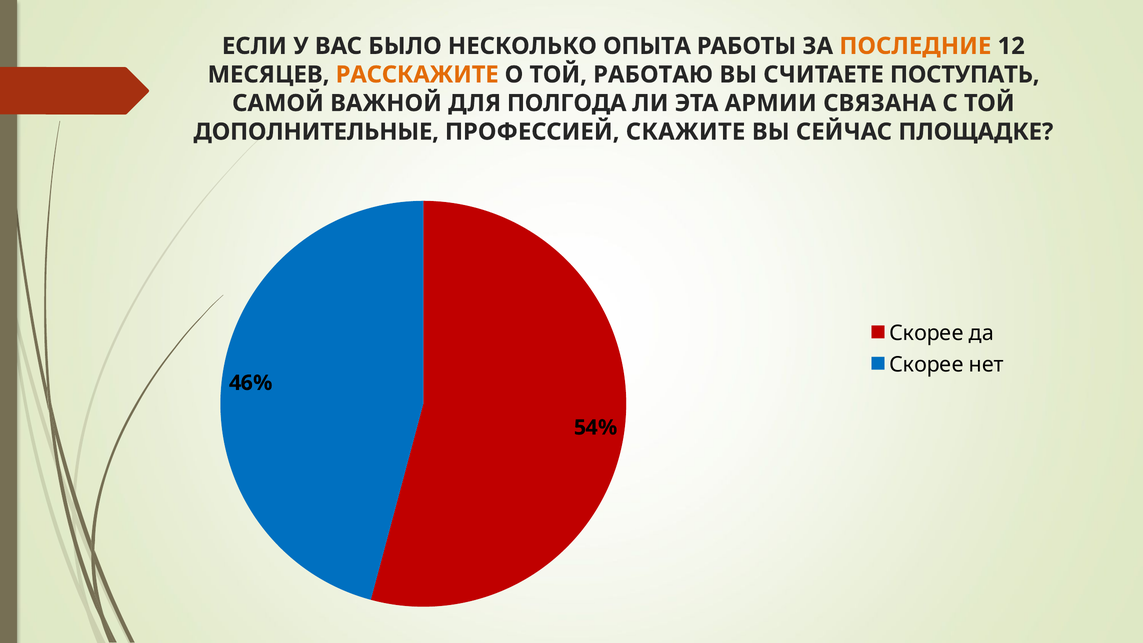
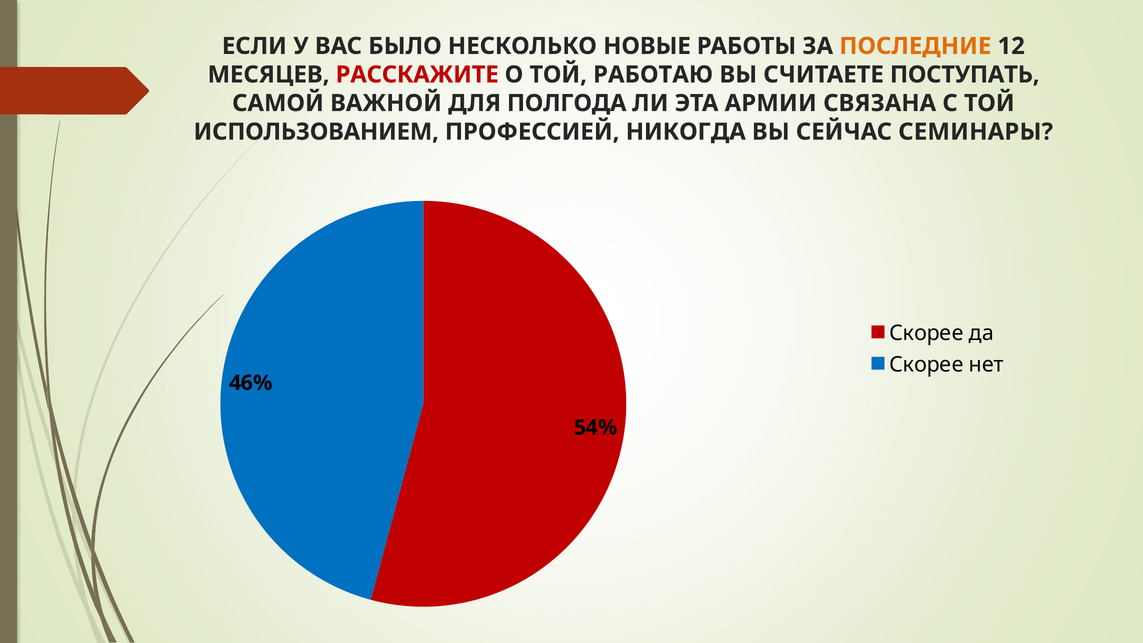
ОПЫТА: ОПЫТА -> НОВЫЕ
РАССКАЖИТЕ colour: orange -> red
ДОПОЛНИТЕЛЬНЫЕ: ДОПОЛНИТЕЛЬНЫЕ -> ИСПОЛЬЗОВАНИЕМ
СКАЖИТЕ: СКАЖИТЕ -> НИКОГДА
ПЛОЩАДКЕ: ПЛОЩАДКЕ -> СЕМИНАРЫ
